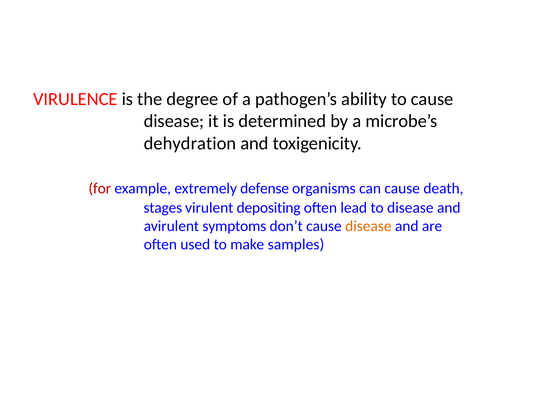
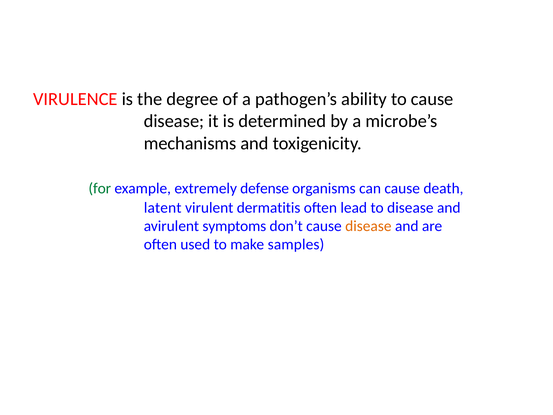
dehydration: dehydration -> mechanisms
for colour: red -> green
stages: stages -> latent
depositing: depositing -> dermatitis
